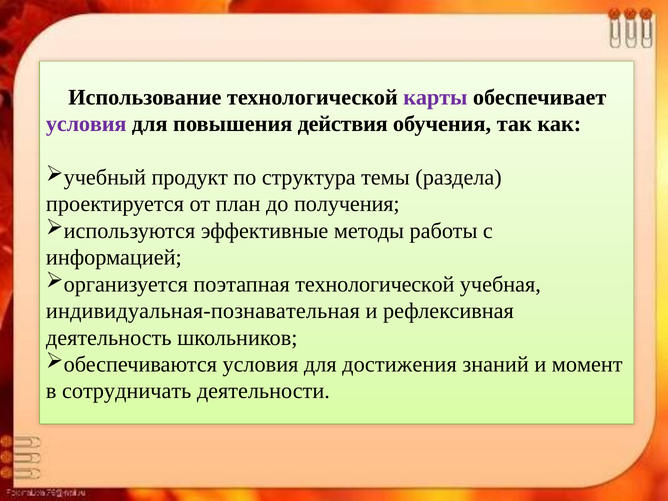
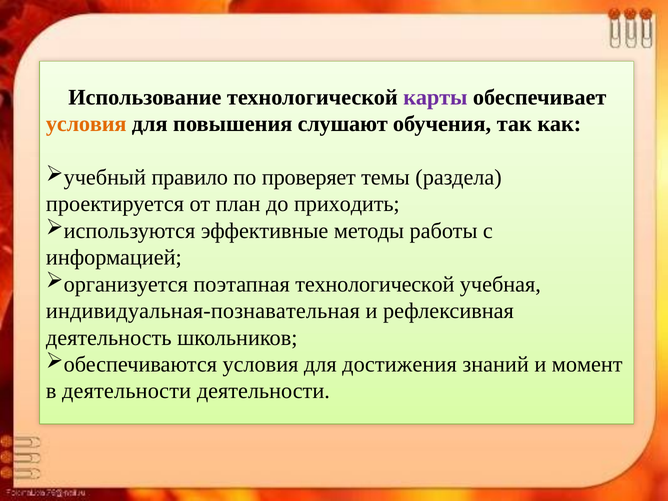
условия at (86, 124) colour: purple -> orange
действия: действия -> слушают
продукт: продукт -> правило
структура: структура -> проверяет
получения: получения -> приходить
в сотрудничать: сотрудничать -> деятельности
